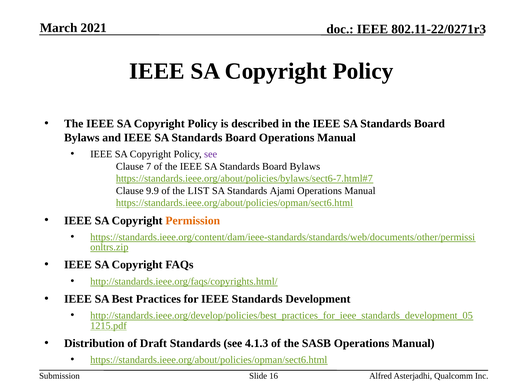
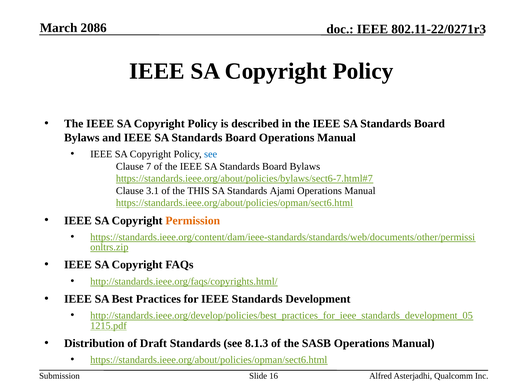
2021: 2021 -> 2086
see at (211, 154) colour: purple -> blue
9.9: 9.9 -> 3.1
LIST: LIST -> THIS
4.1.3: 4.1.3 -> 8.1.3
